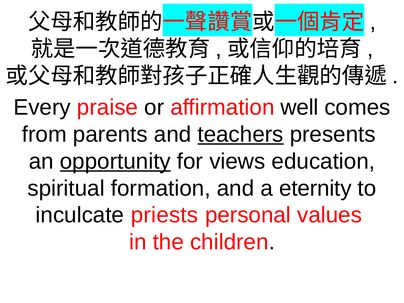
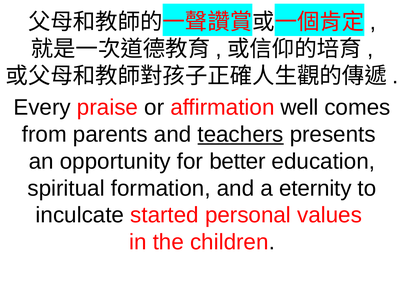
opportunity underline: present -> none
views: views -> better
priests: priests -> started
